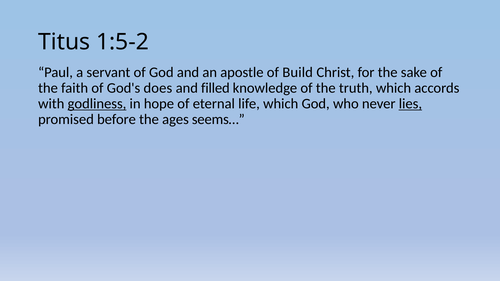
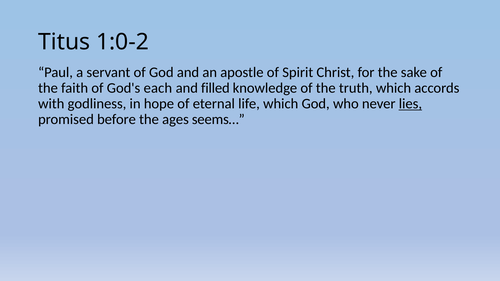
1:5-2: 1:5-2 -> 1:0-2
Build: Build -> Spirit
does: does -> each
godliness underline: present -> none
